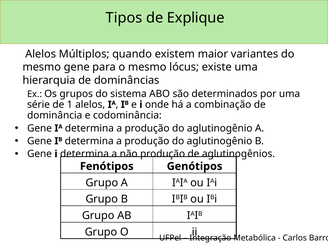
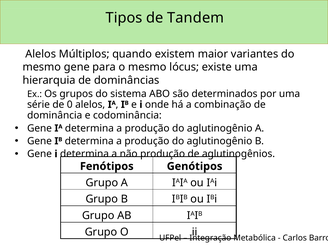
Explique: Explique -> Tandem
1: 1 -> 0
